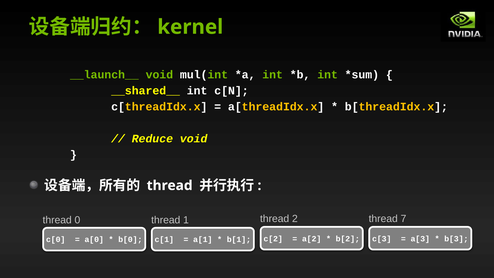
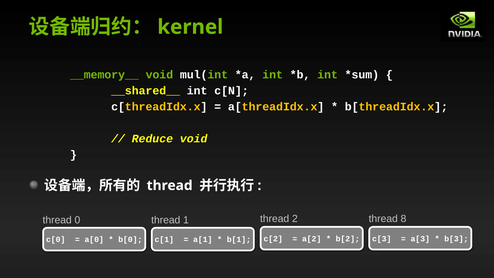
__launch__: __launch__ -> __memory__
7: 7 -> 8
